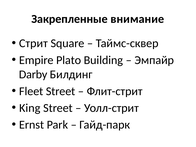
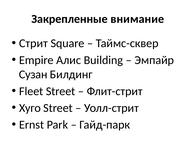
Plato: Plato -> Алис
Darby: Darby -> Сузан
King: King -> Хуго
